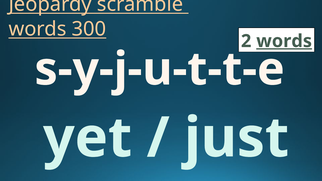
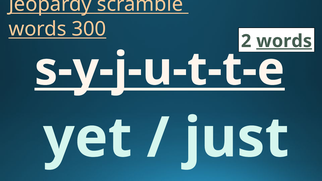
s-y-j-u-t-t-e underline: none -> present
